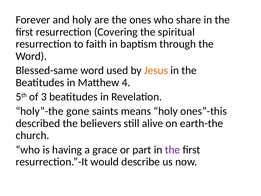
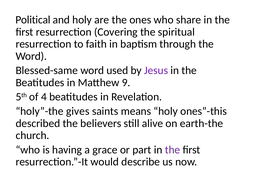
Forever: Forever -> Political
Jesus colour: orange -> purple
4: 4 -> 9
3: 3 -> 4
gone: gone -> gives
